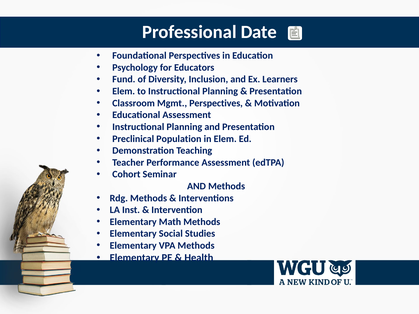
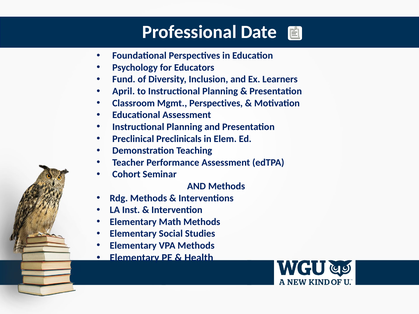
Elem at (124, 91): Elem -> April
Population: Population -> Preclinicals
